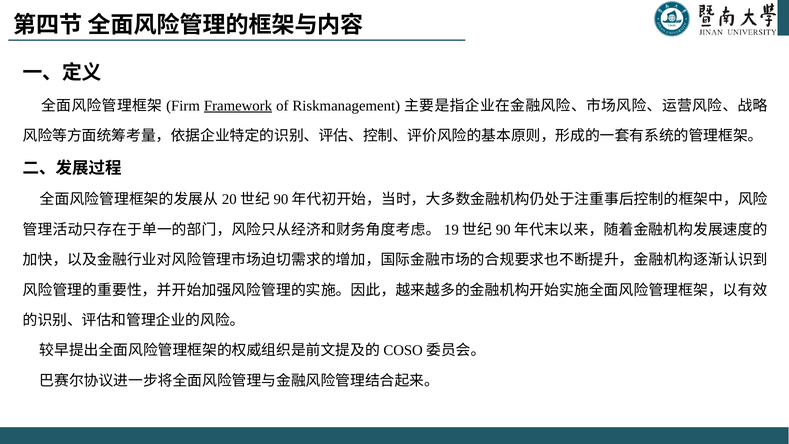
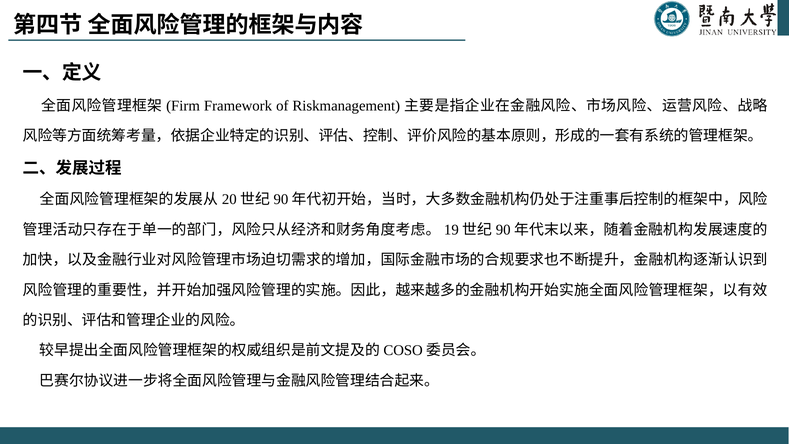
Framework underline: present -> none
